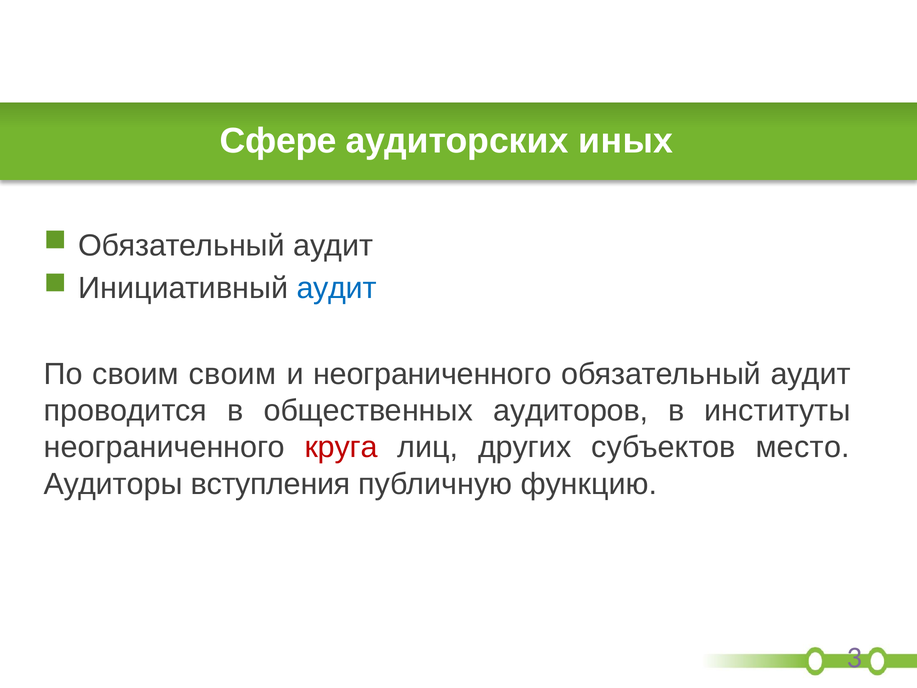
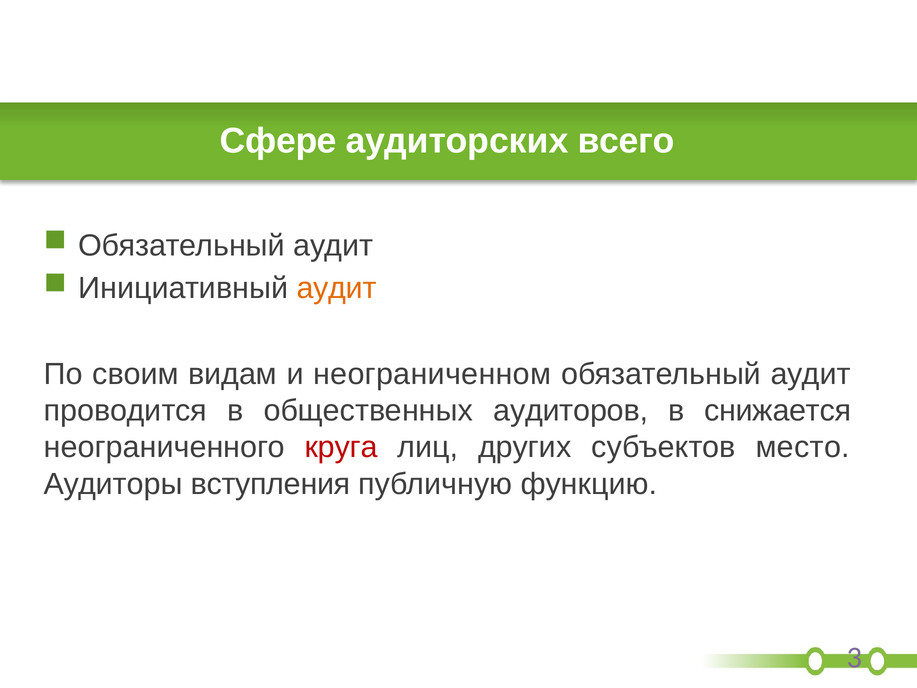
иных: иных -> всего
аудит at (337, 288) colour: blue -> orange
своим своим: своим -> видам
и неограниченного: неограниченного -> неограниченном
институты: институты -> снижается
